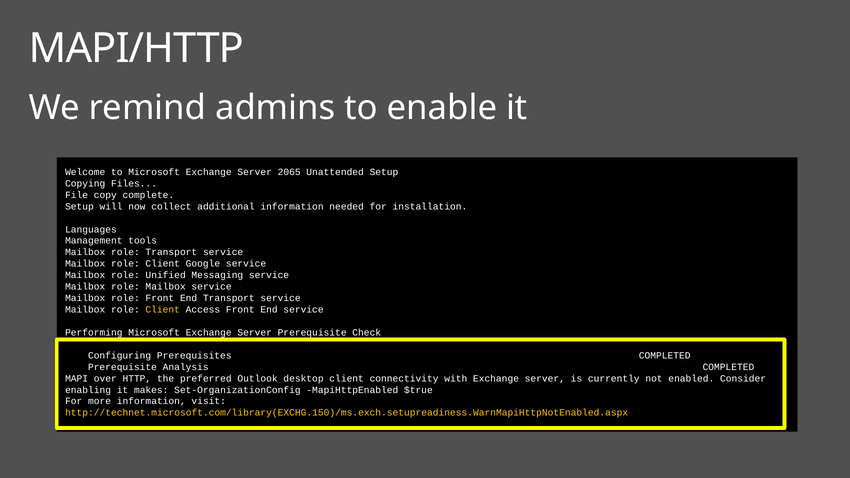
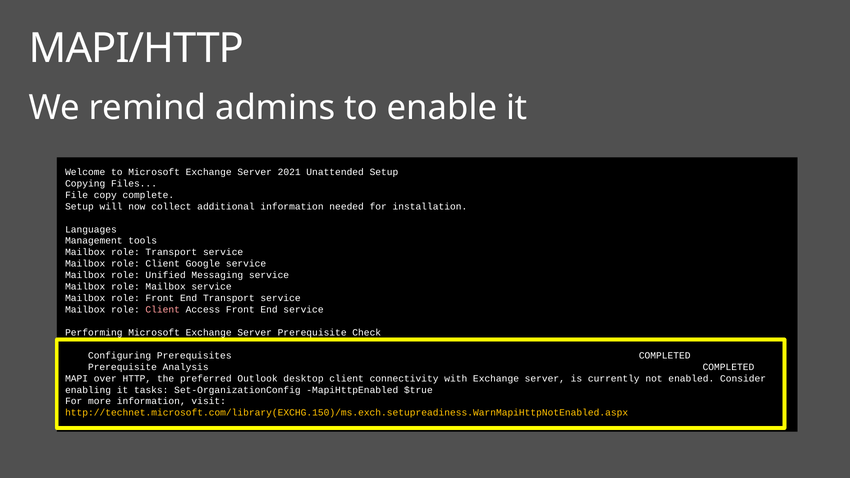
2065: 2065 -> 2021
Client at (163, 310) colour: yellow -> pink
makes: makes -> tasks
